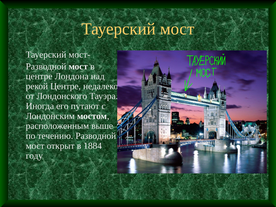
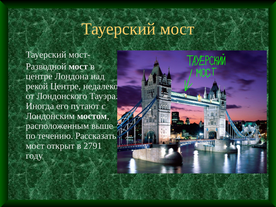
течению Разводной: Разводной -> Рассказать
1884: 1884 -> 2791
